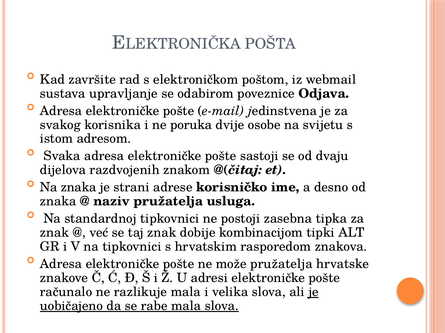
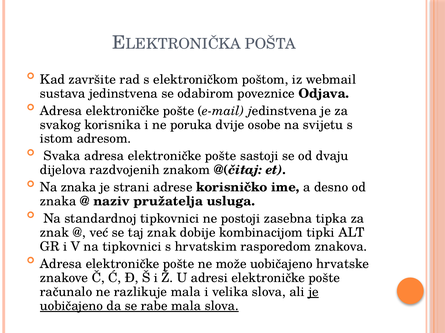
sustava upravljanje: upravljanje -> jedinstvena
može pružatelja: pružatelja -> uobičajeno
